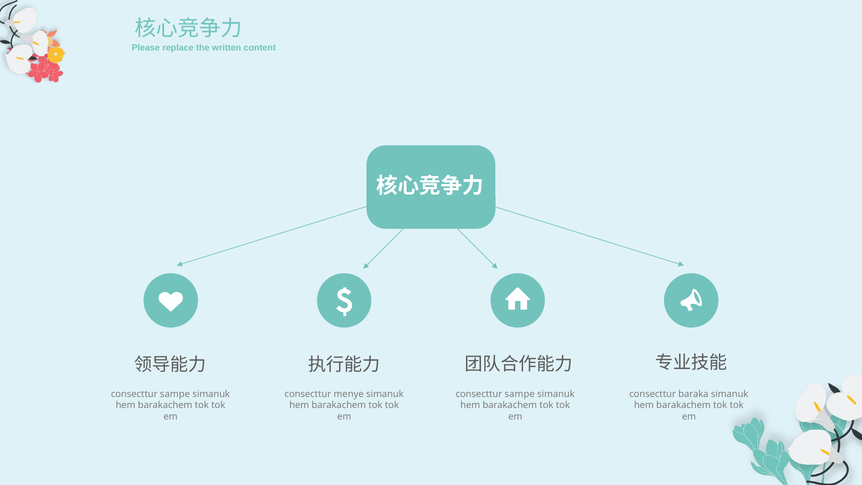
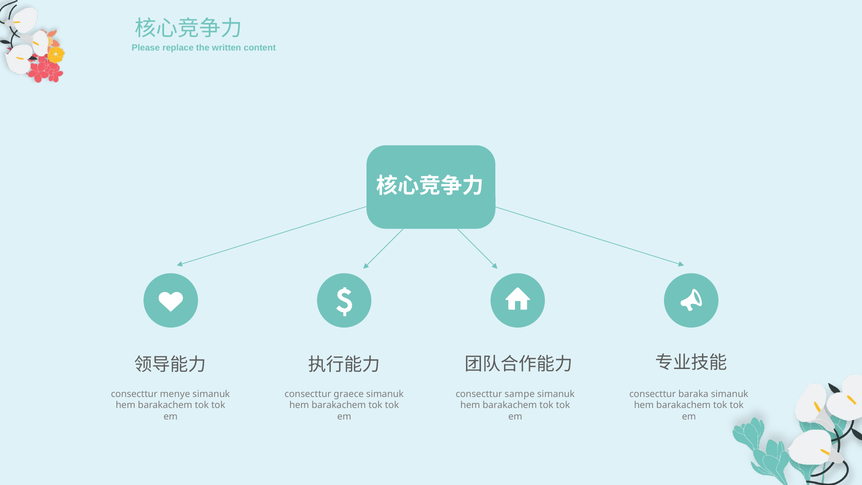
sampe at (175, 394): sampe -> menye
menye: menye -> graece
